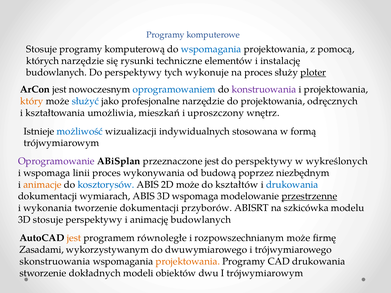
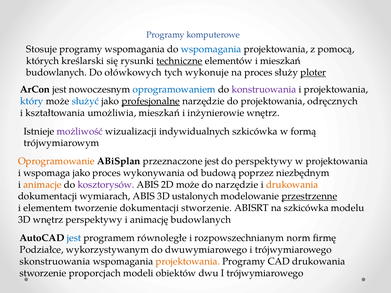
programy komputerową: komputerową -> wspomagania
których narzędzie: narzędzie -> kreślarski
techniczne underline: none -> present
i instalację: instalację -> mieszkań
budowlanych Do perspektywy: perspektywy -> ołówkowych
który colour: orange -> blue
profesjonalne underline: none -> present
uproszczony: uproszczony -> inżynierowie
możliwość colour: blue -> purple
indywidualnych stosowana: stosowana -> szkicówka
Oprogramowanie colour: purple -> orange
w wykreślonych: wykreślonych -> projektowania
wspomaga linii: linii -> jako
kosztorysów colour: blue -> purple
do kształtów: kształtów -> narzędzie
drukowania at (292, 185) colour: blue -> orange
3D wspomaga: wspomaga -> ustalonych
wykonania: wykonania -> elementem
dokumentacji przyborów: przyborów -> stworzenie
3D stosuje: stosuje -> wnętrz
jest at (74, 238) colour: orange -> blue
rozpowszechnianym może: może -> norm
Zasadami: Zasadami -> Podziałce
dokładnych: dokładnych -> proporcjach
dwu I trójwymiarowym: trójwymiarowym -> trójwymiarowego
